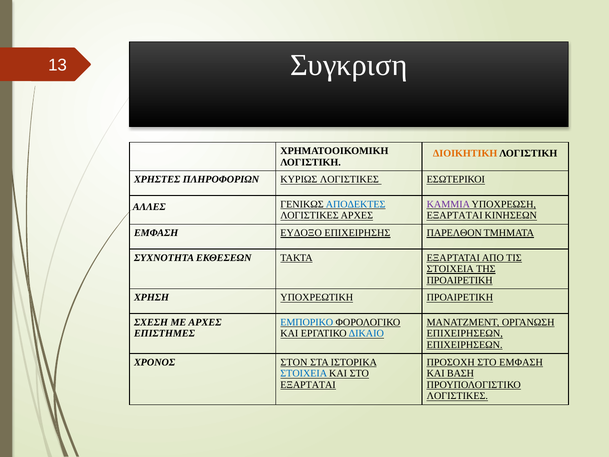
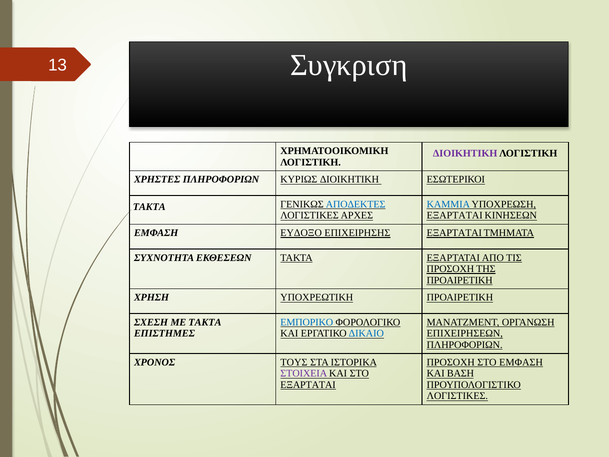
ΔΙΟΙΚΗΤΙΚΗ at (465, 153) colour: orange -> purple
ΚΥΡΙΩΣ ΛΟΓΙΣΤΙΚΕΣ: ΛΟΓΙΣΤΙΚΕΣ -> ΔΙΟΙΚΗΤΙΚΗ
ΚΑΜΜΙΑ colour: purple -> blue
ΑΛΛΕΣ at (149, 207): ΑΛΛΕΣ -> ΤΑΚΤΑ
ΕΠΙΧΕΙΡΗΣΗΣ ΠΑΡΕΛΘΟΝ: ΠΑΡΕΛΘΟΝ -> ΕΞΑΡΤΑΤΑΙ
ΣΤΟΙΧΕΙΑ at (450, 269): ΣΤΟΙΧΕΙΑ -> ΠΡΟΣΟΧΗ
ΜΕ ΑΡΧΕΣ: ΑΡΧΕΣ -> ΤΑΚΤΑ
ΕΠΙΧΕΙΡΗΣΕΩΝ at (465, 345): ΕΠΙΧΕΙΡΗΣΕΩΝ -> ΠΛΗΡΟΦΟΡΙΩΝ
ΣΤΟΝ: ΣΤΟΝ -> ΤΟΥΣ
ΣΤΟΙΧΕΙΑ at (304, 373) colour: blue -> purple
